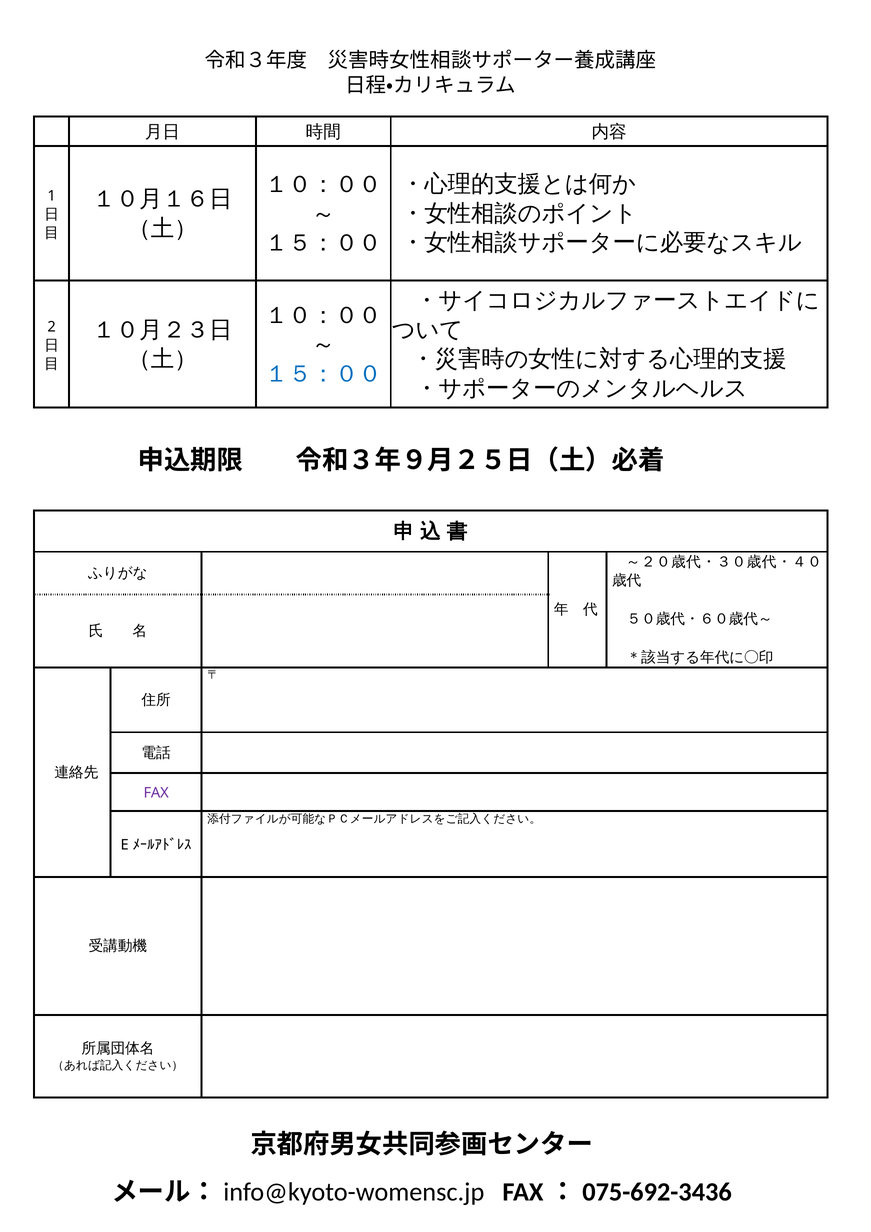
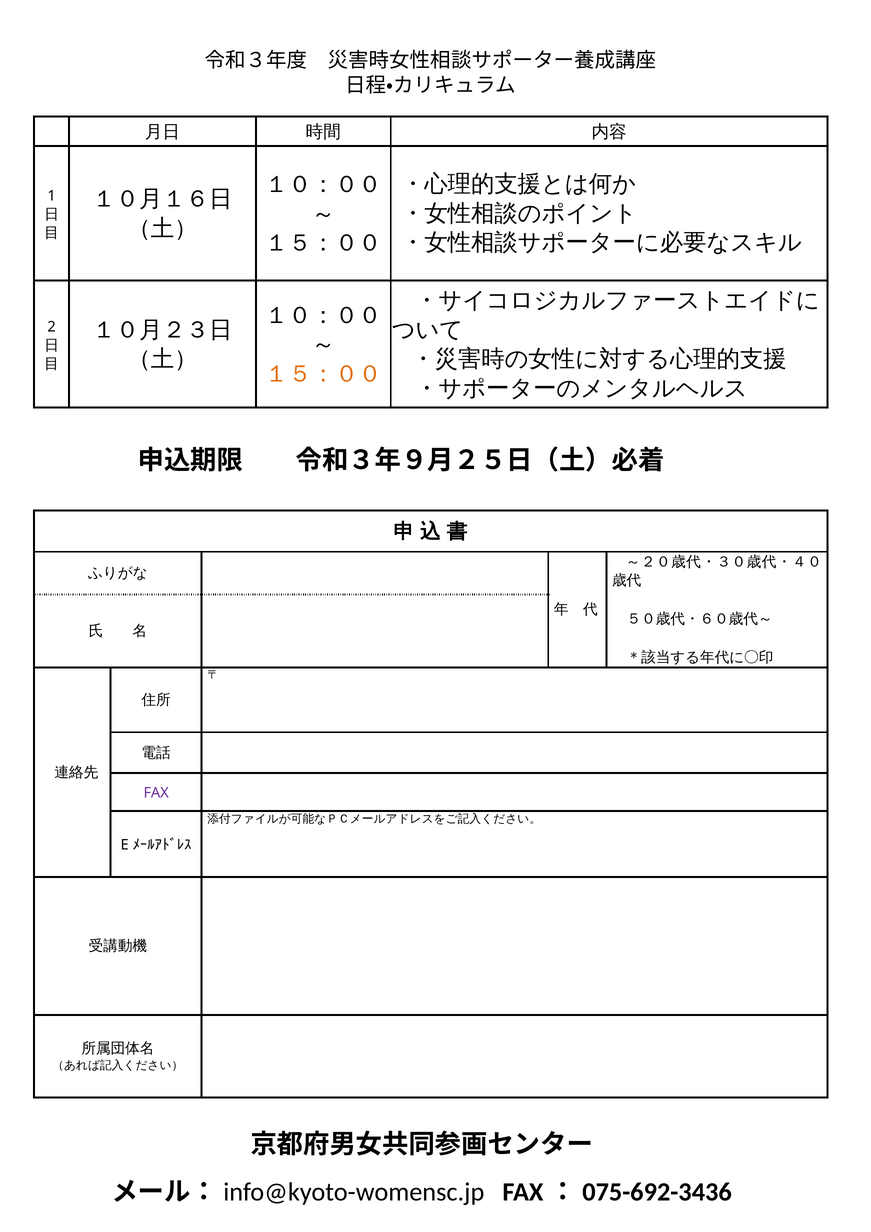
１５：００ at (323, 374) colour: blue -> orange
